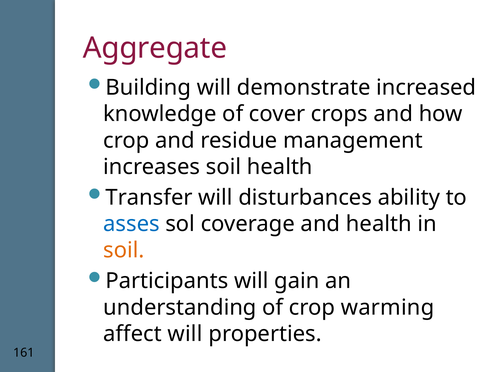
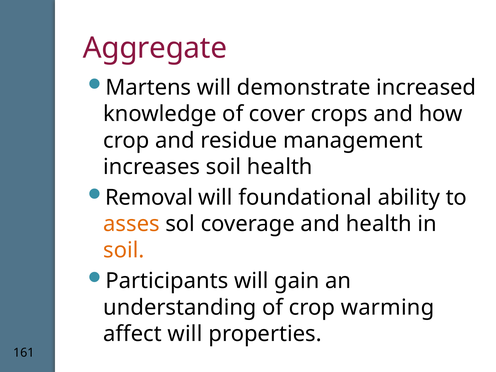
Building: Building -> Martens
Transfer: Transfer -> Removal
disturbances: disturbances -> foundational
asses colour: blue -> orange
